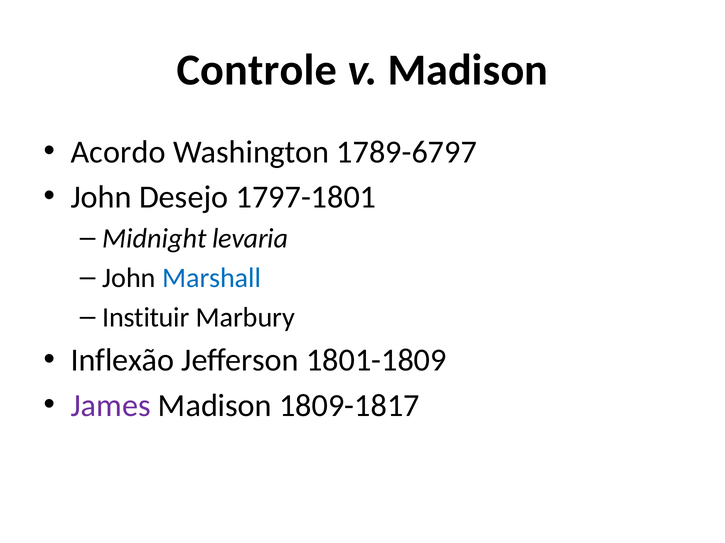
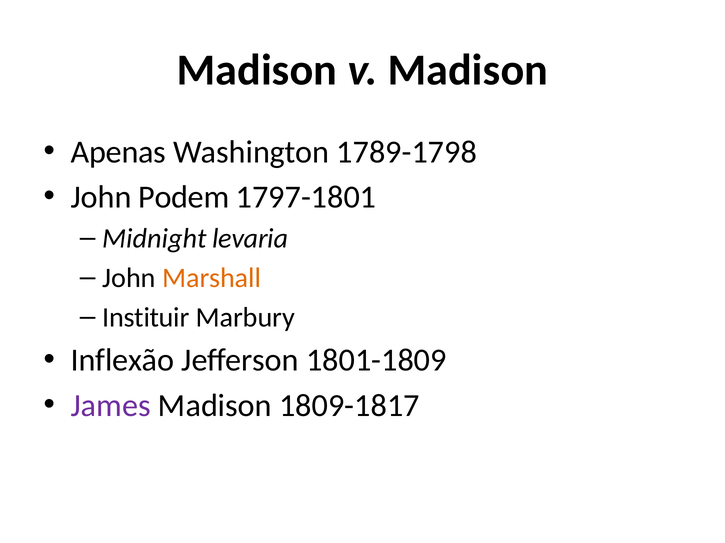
Controle at (257, 70): Controle -> Madison
Acordo: Acordo -> Apenas
1789-6797: 1789-6797 -> 1789-1798
Desejo: Desejo -> Podem
Marshall colour: blue -> orange
